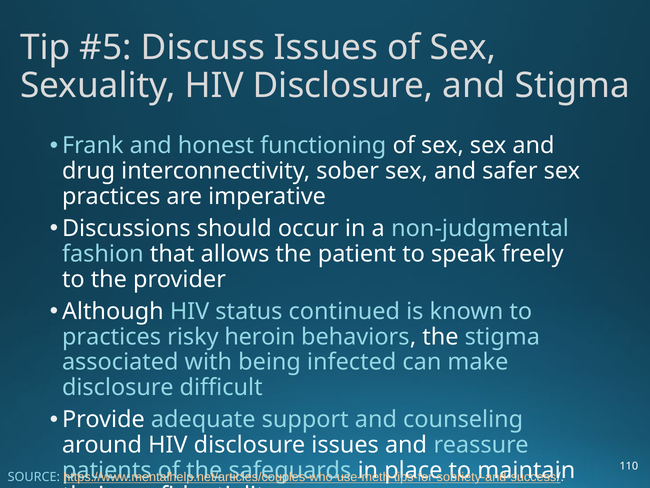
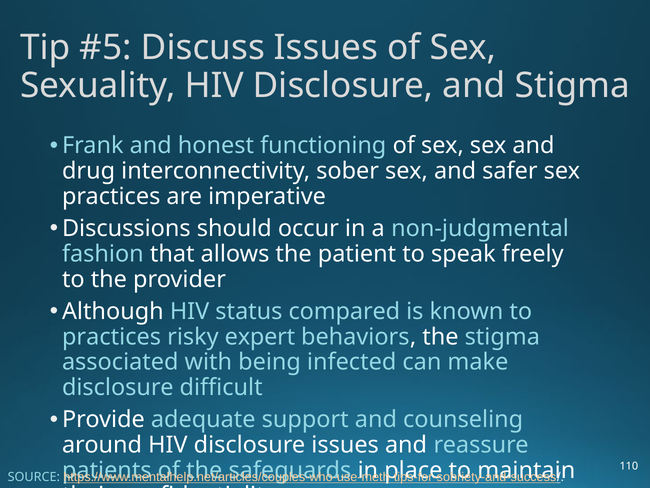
continued: continued -> compared
heroin: heroin -> expert
